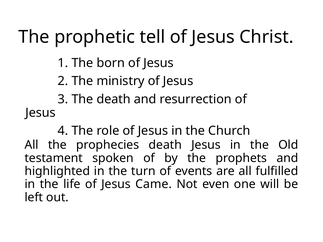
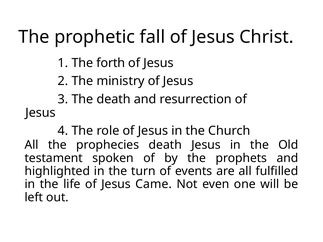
tell: tell -> fall
born: born -> forth
